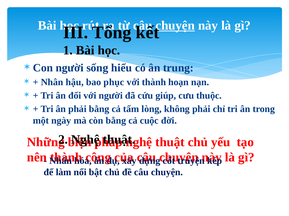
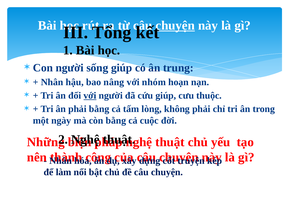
sống hiểu: hiểu -> giúp
phục: phục -> nâng
với thành: thành -> nhóm
với at (90, 96) underline: none -> present
